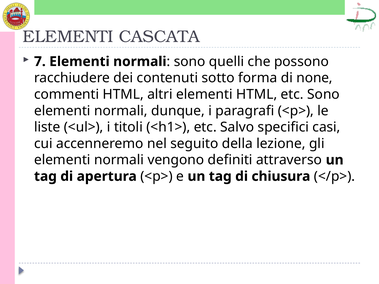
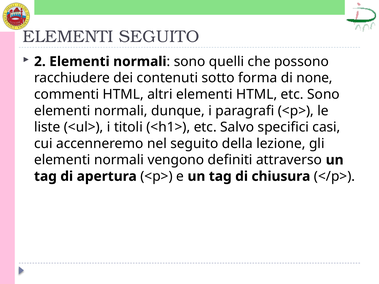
ELEMENTI CASCATA: CASCATA -> SEGUITO
7: 7 -> 2
